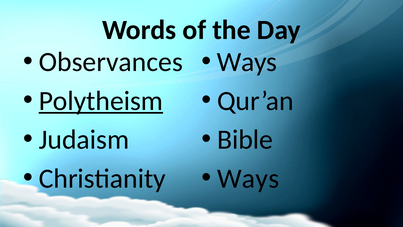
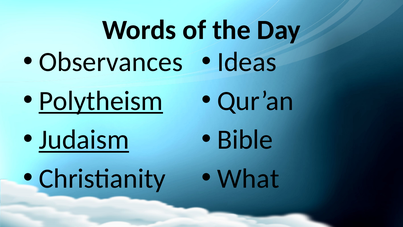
Ways at (247, 62): Ways -> Ideas
Judaism underline: none -> present
Ways at (248, 178): Ways -> What
